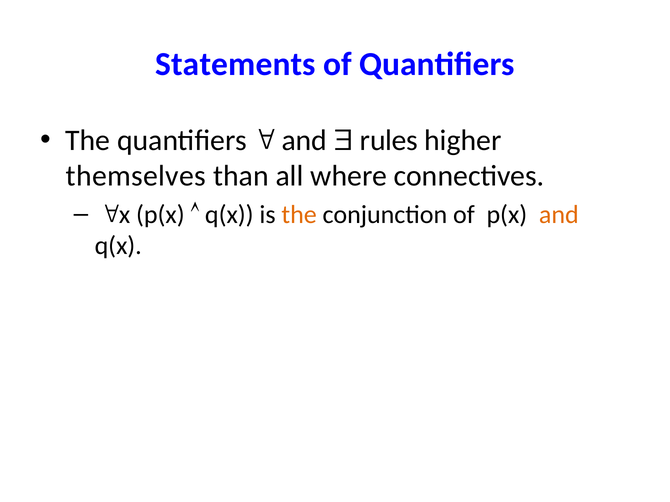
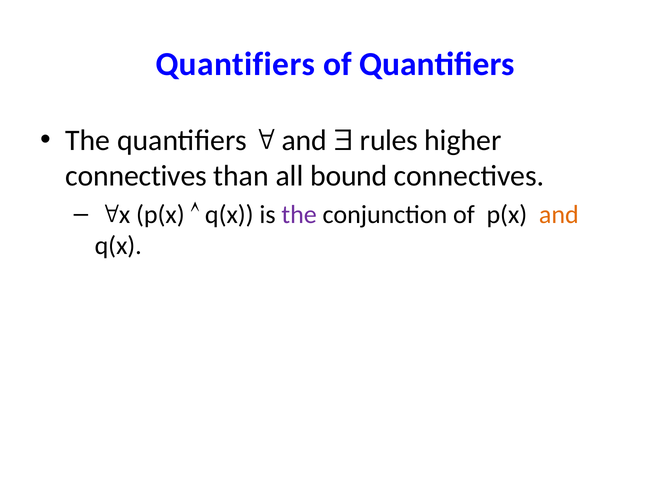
Statements at (235, 64): Statements -> Quantifiers
themselves at (136, 176): themselves -> connectives
where: where -> bound
the at (299, 215) colour: orange -> purple
